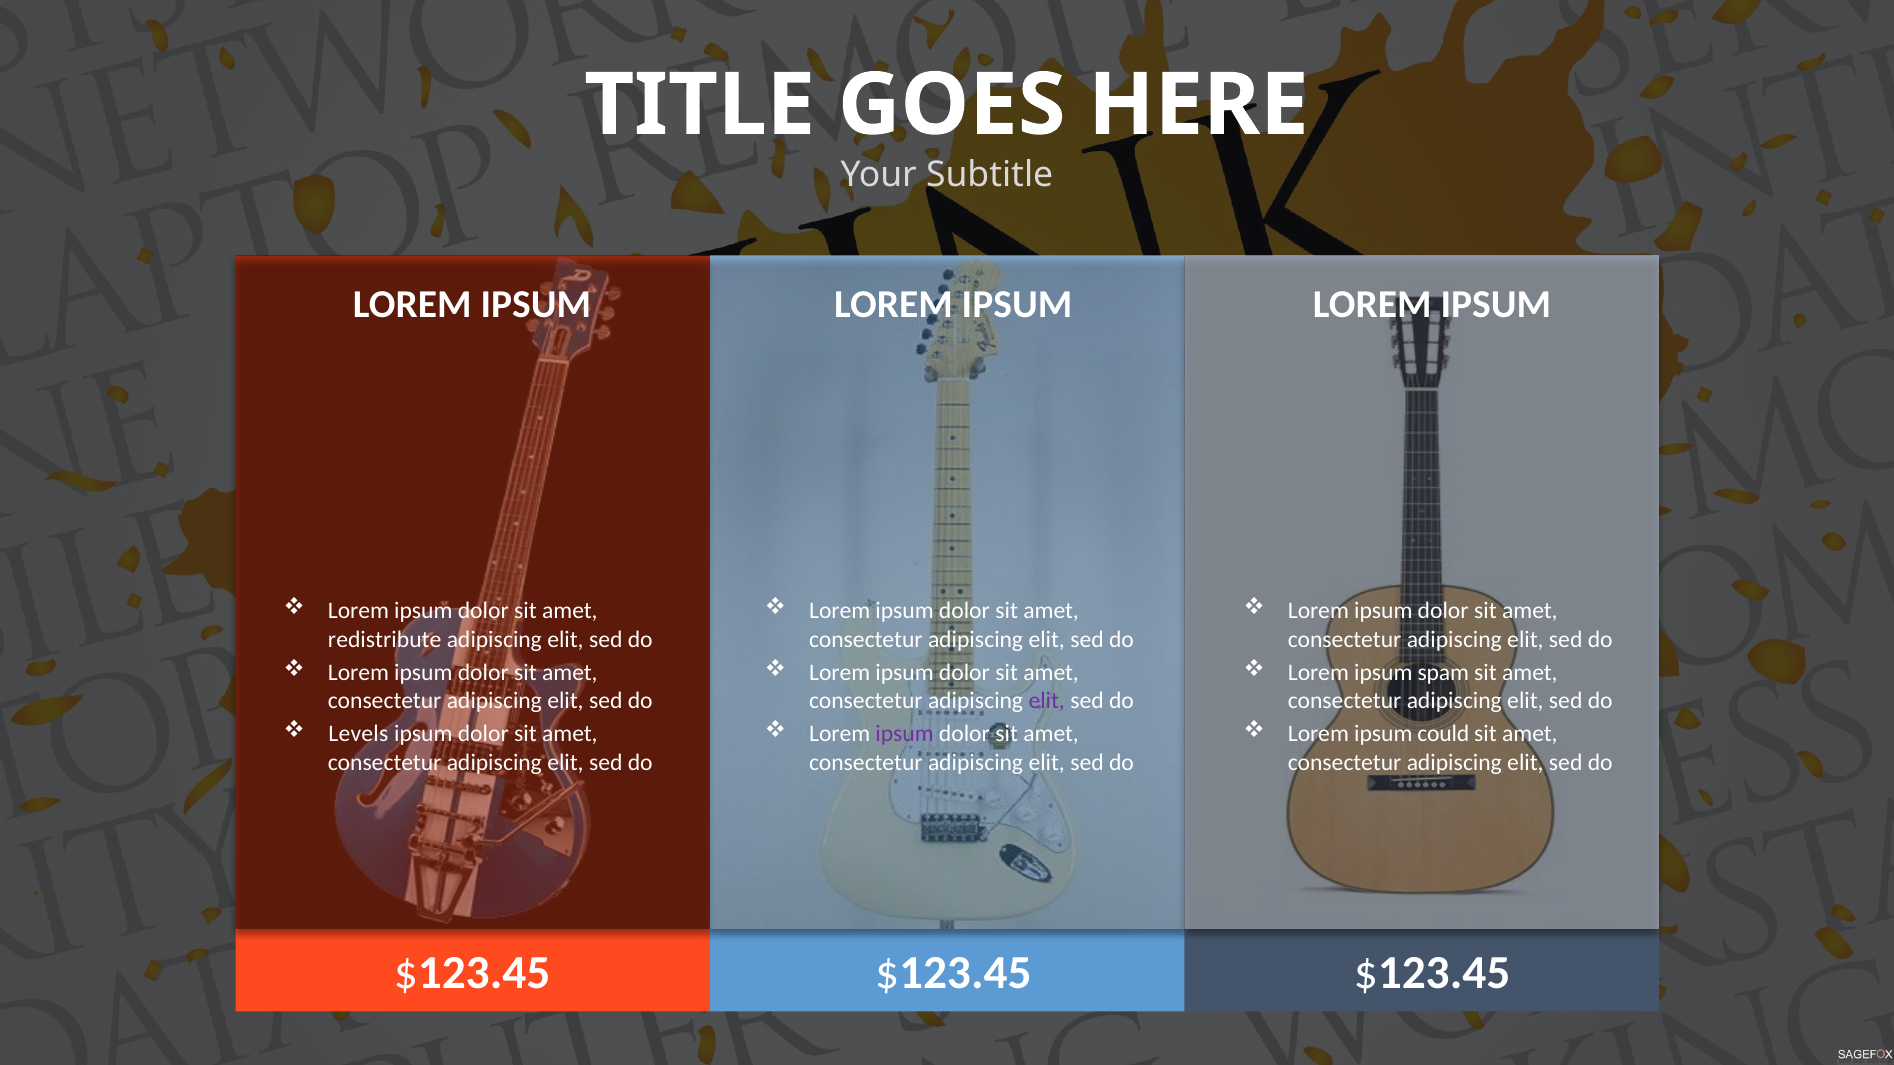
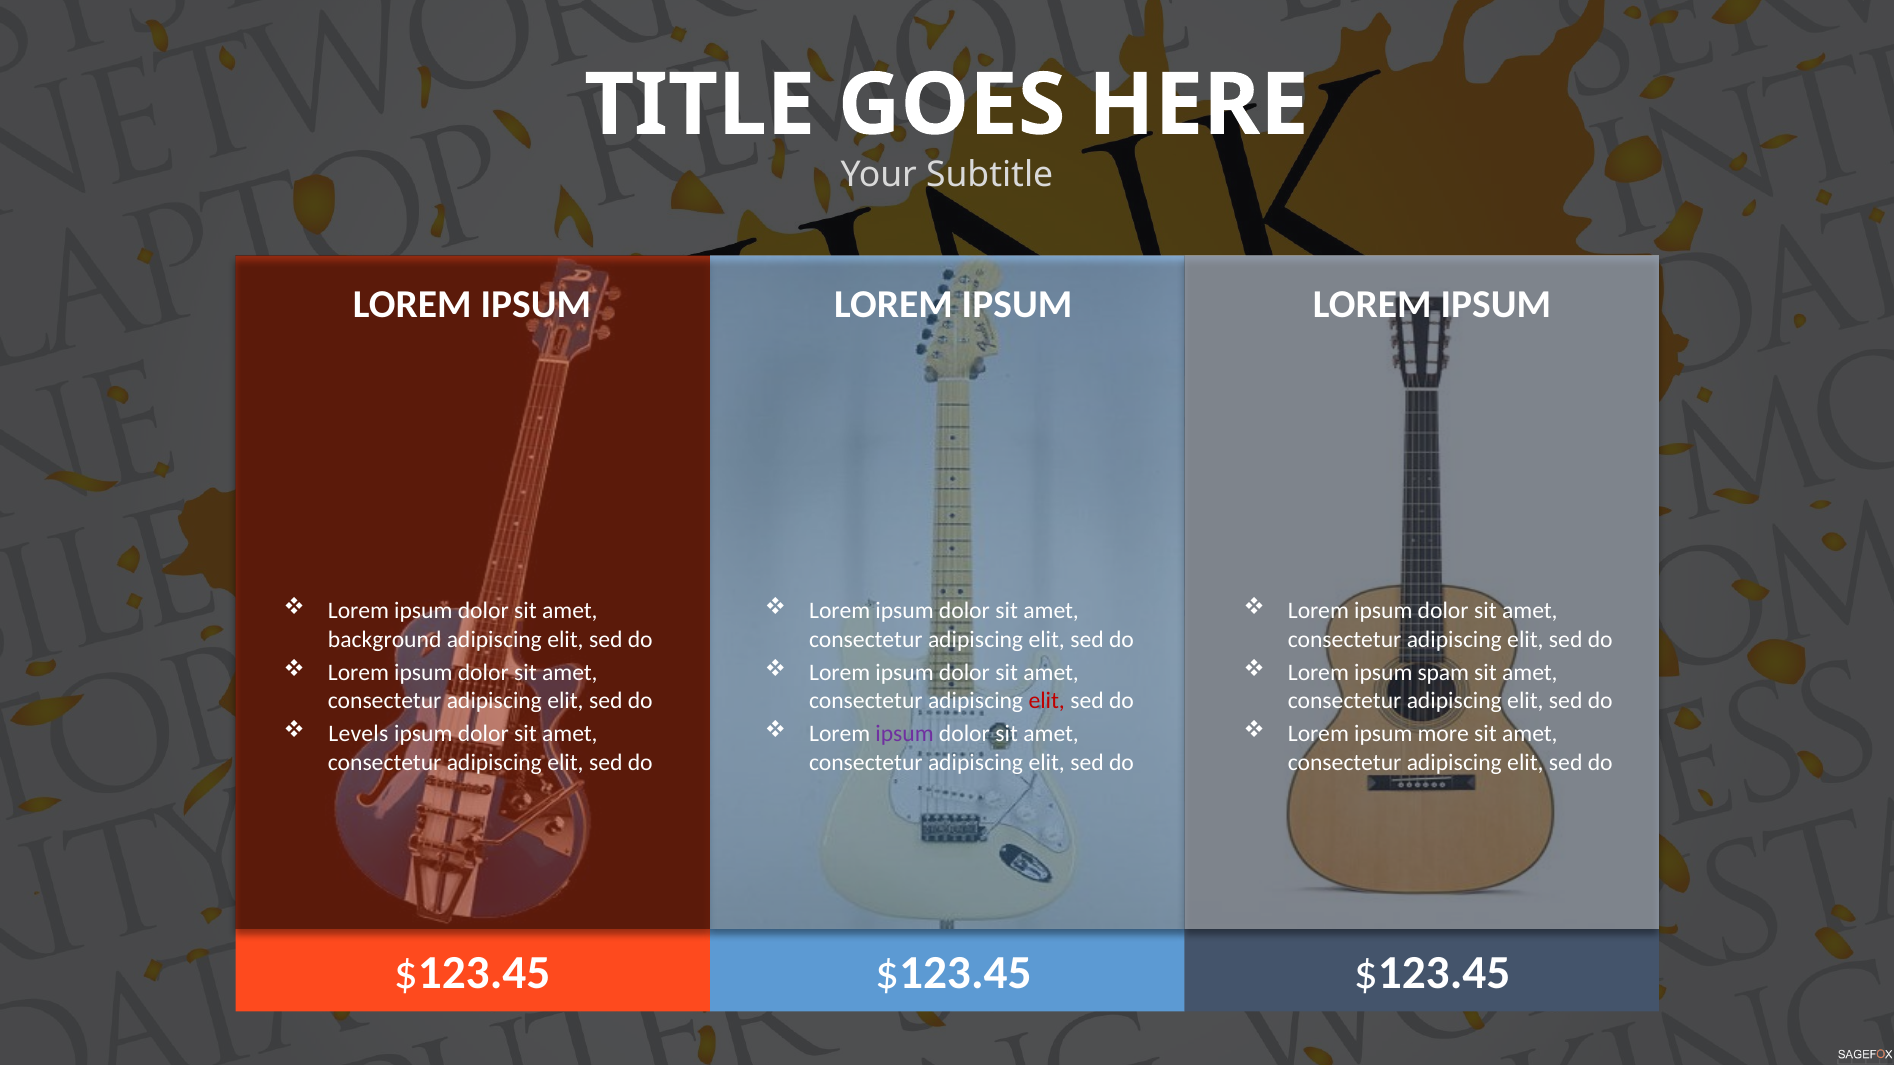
redistribute: redistribute -> background
elit at (1047, 701) colour: purple -> red
could: could -> more
